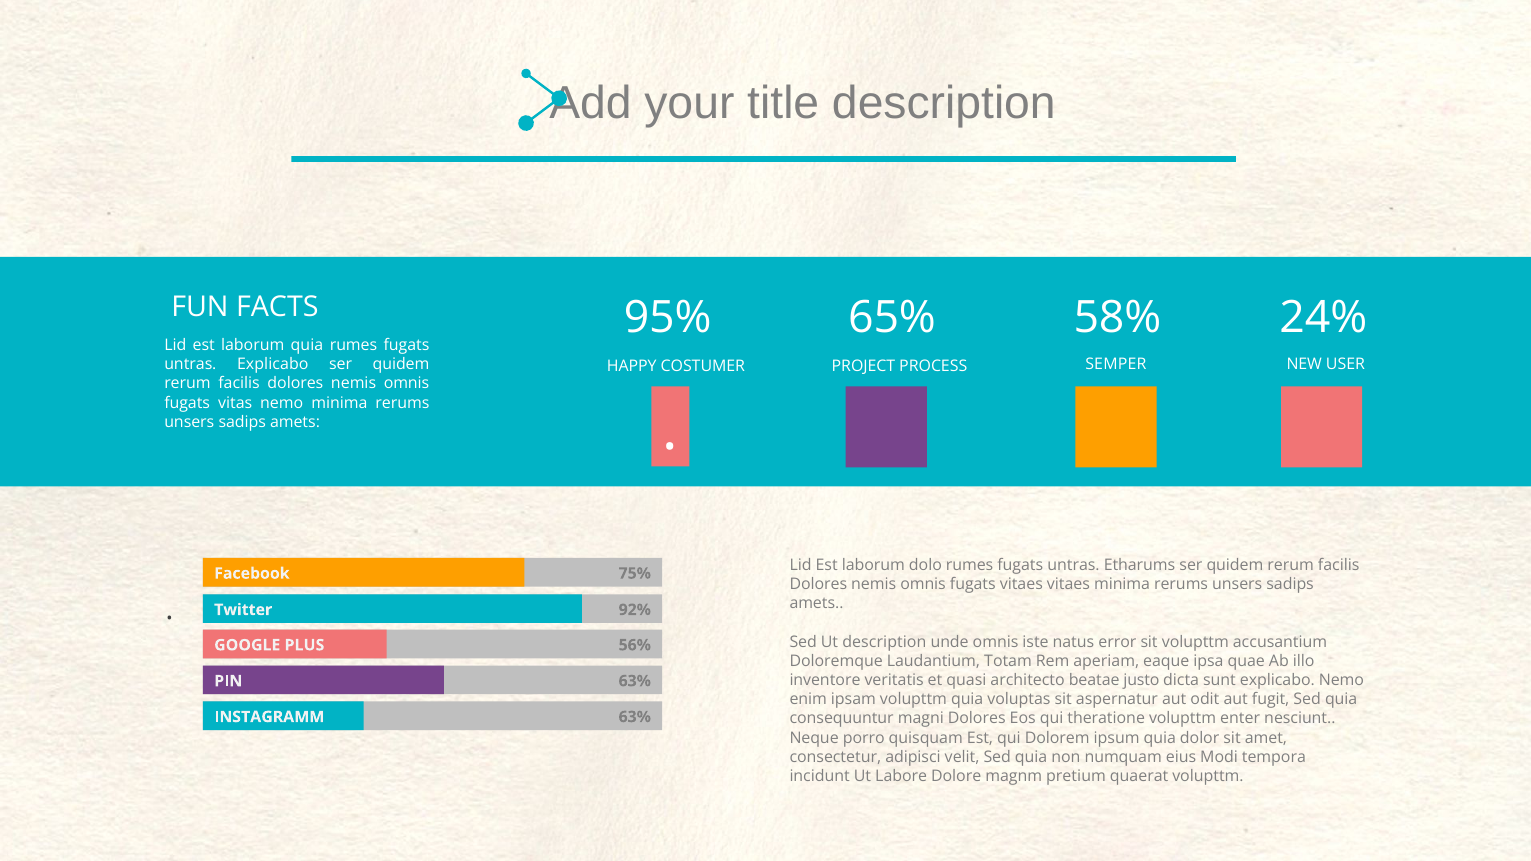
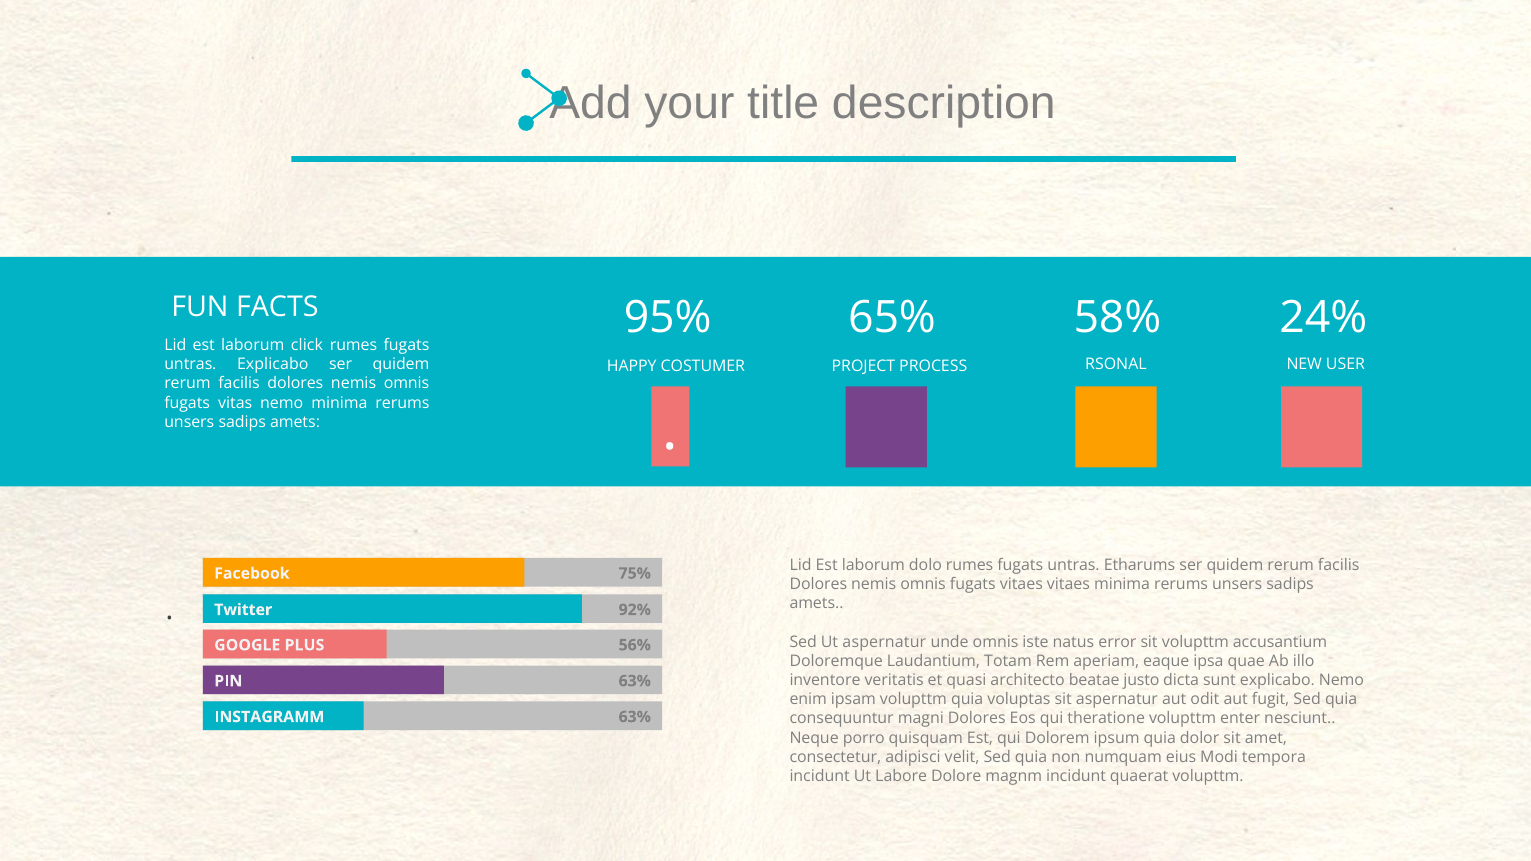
laborum quia: quia -> click
SEMPER: SEMPER -> RSONAL
Ut description: description -> aspernatur
magnm pretium: pretium -> incidunt
